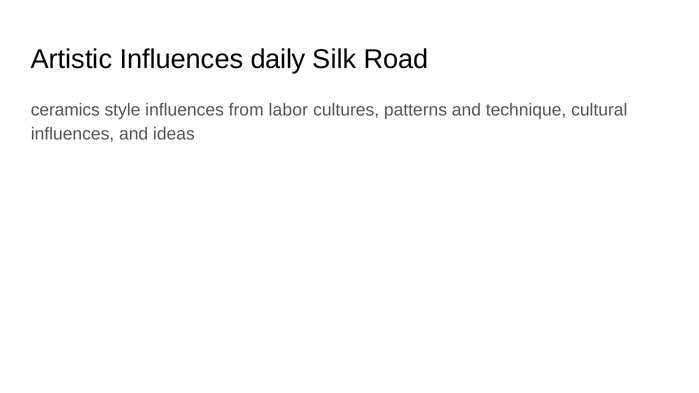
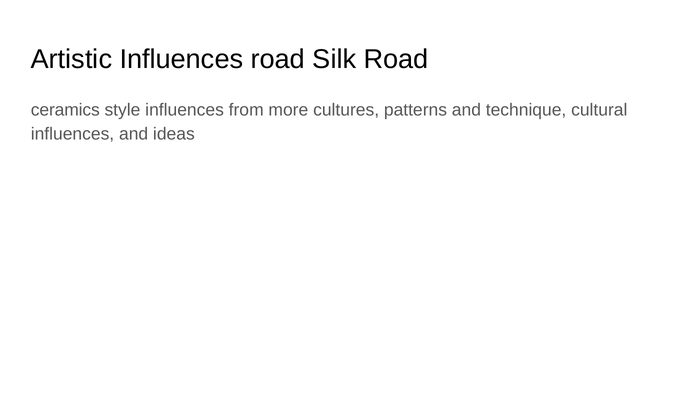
Influences daily: daily -> road
labor: labor -> more
